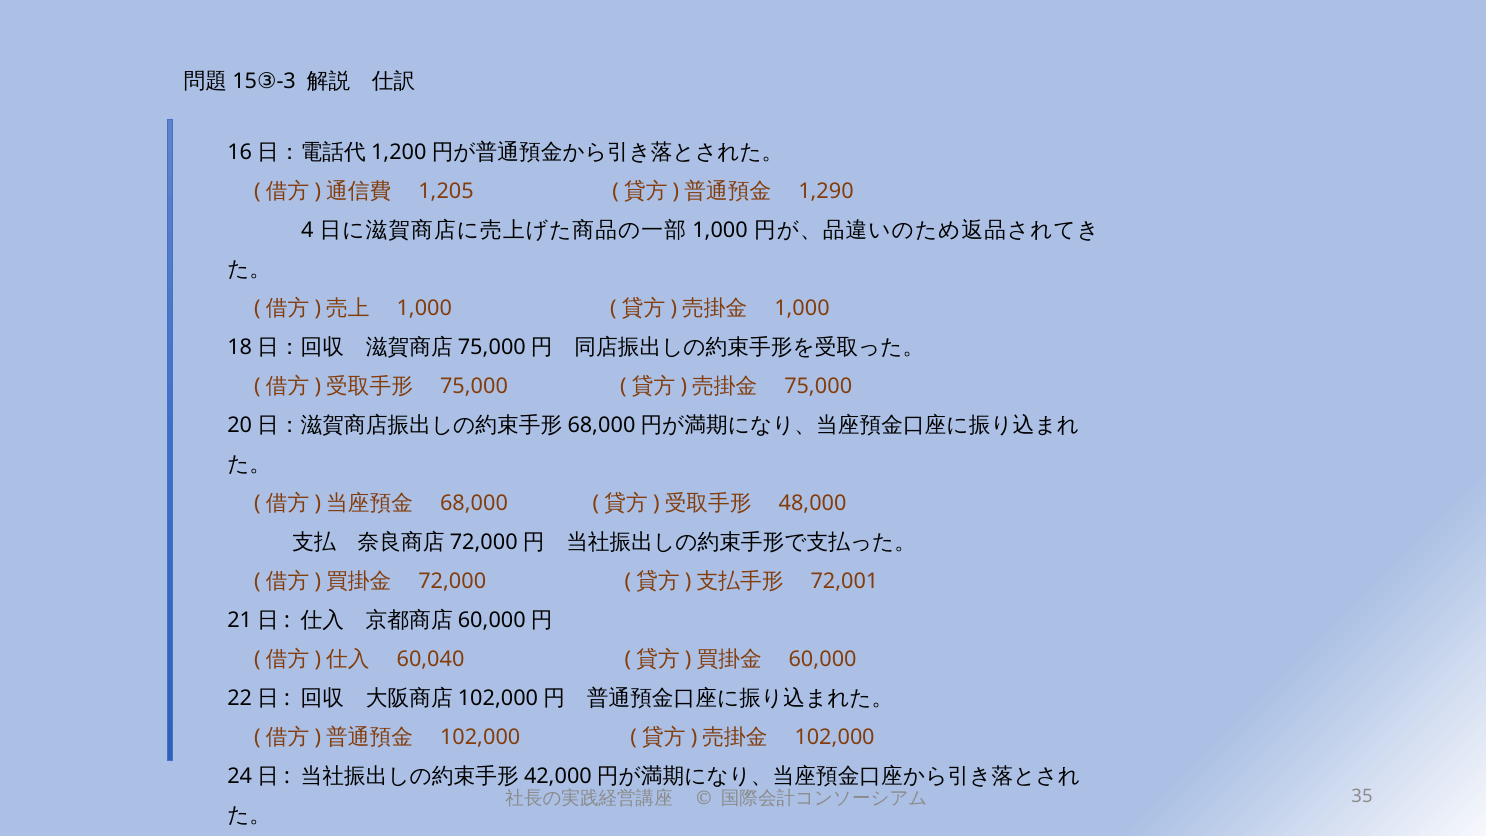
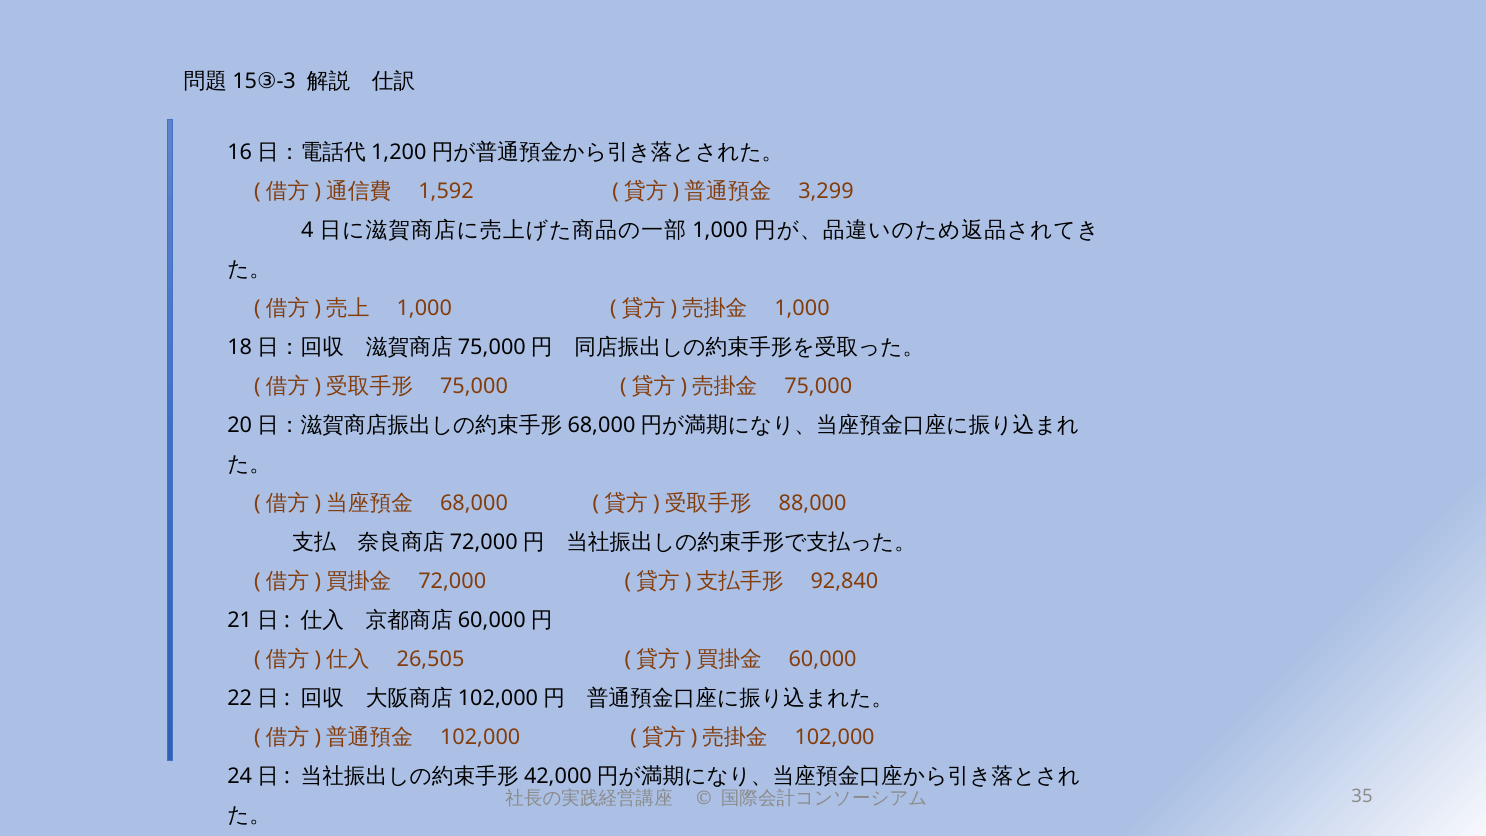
1,205: 1,205 -> 1,592
1,290: 1,290 -> 3,299
48,000: 48,000 -> 88,000
72,001: 72,001 -> 92,840
60,040: 60,040 -> 26,505
